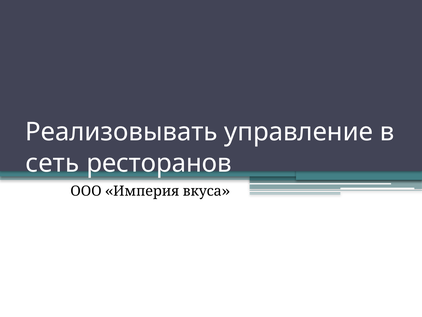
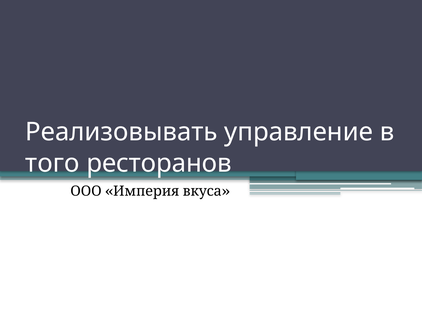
сеть: сеть -> того
